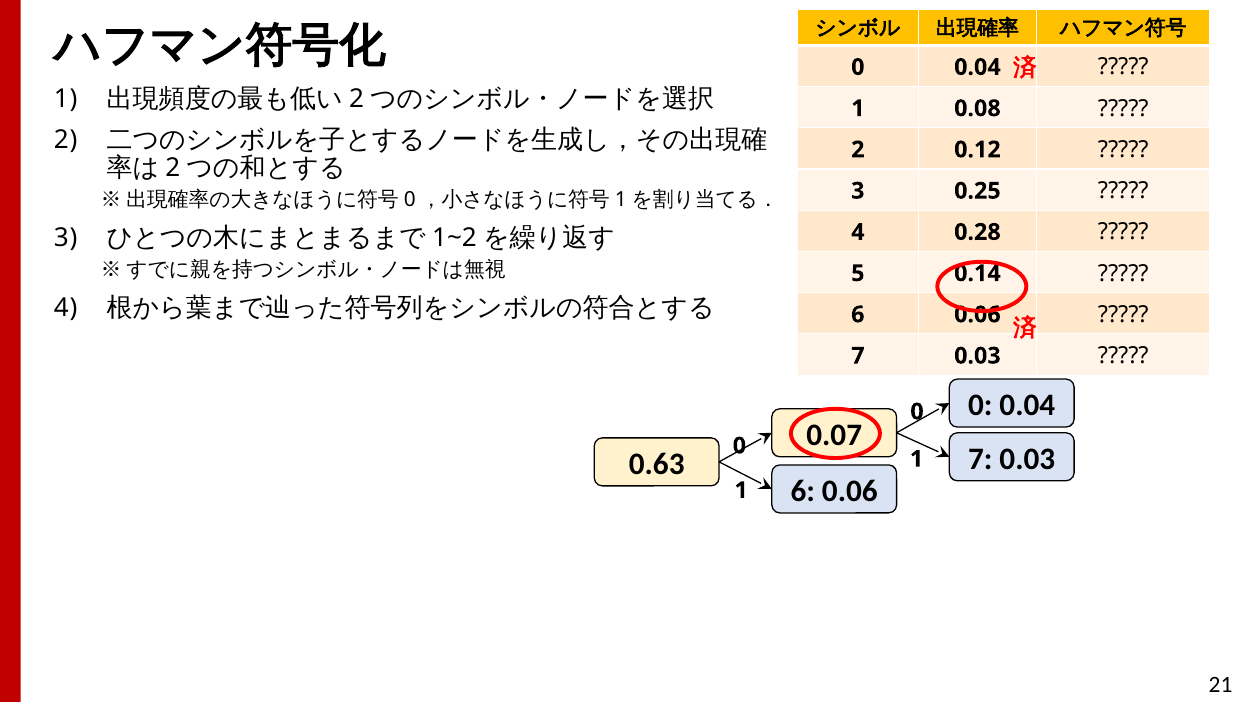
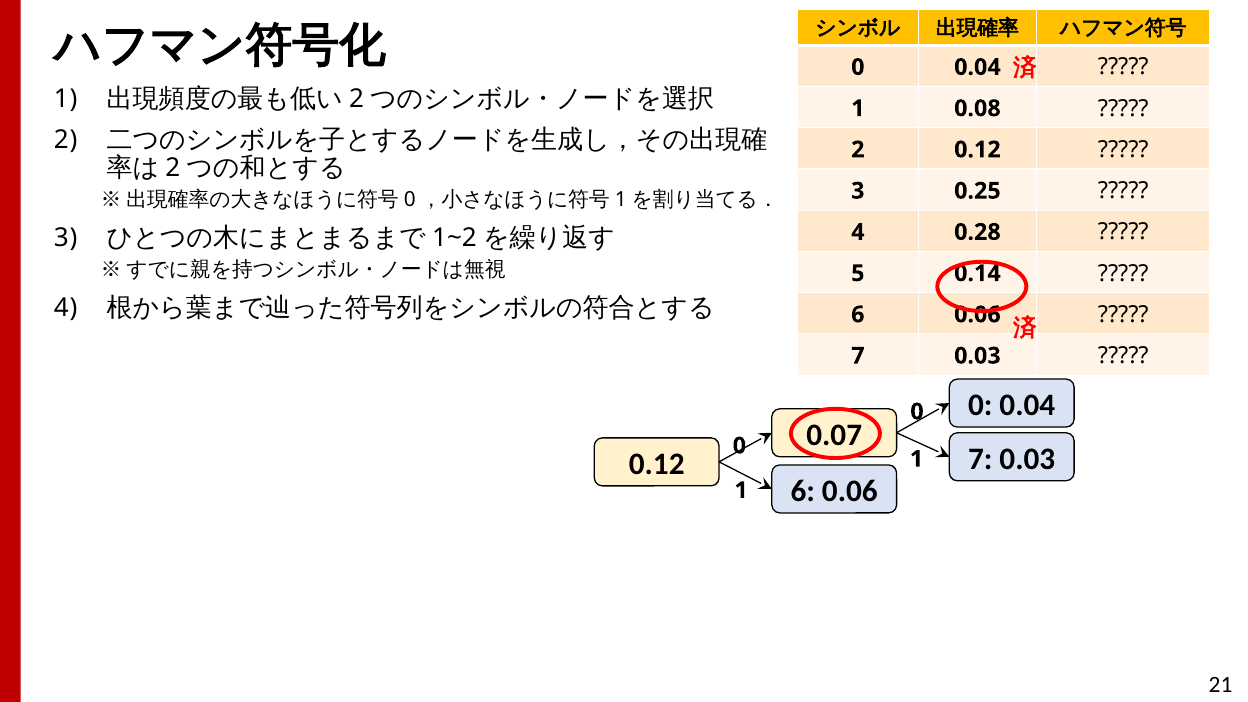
0.63 at (657, 464): 0.63 -> 0.12
